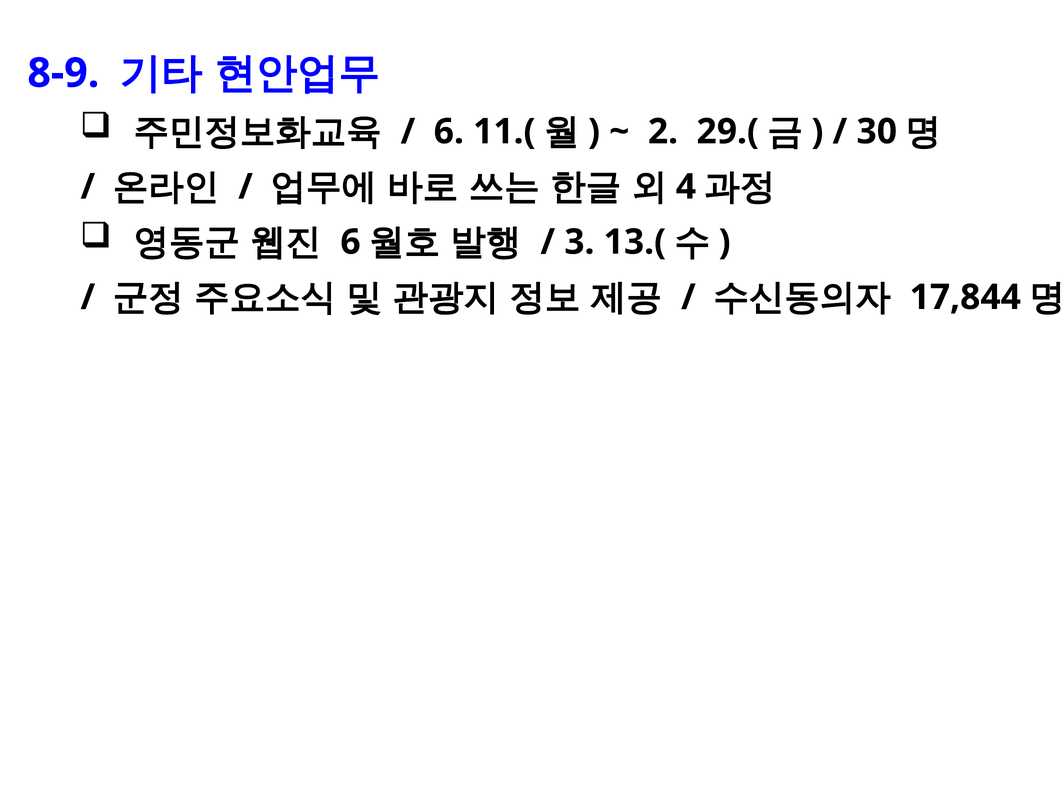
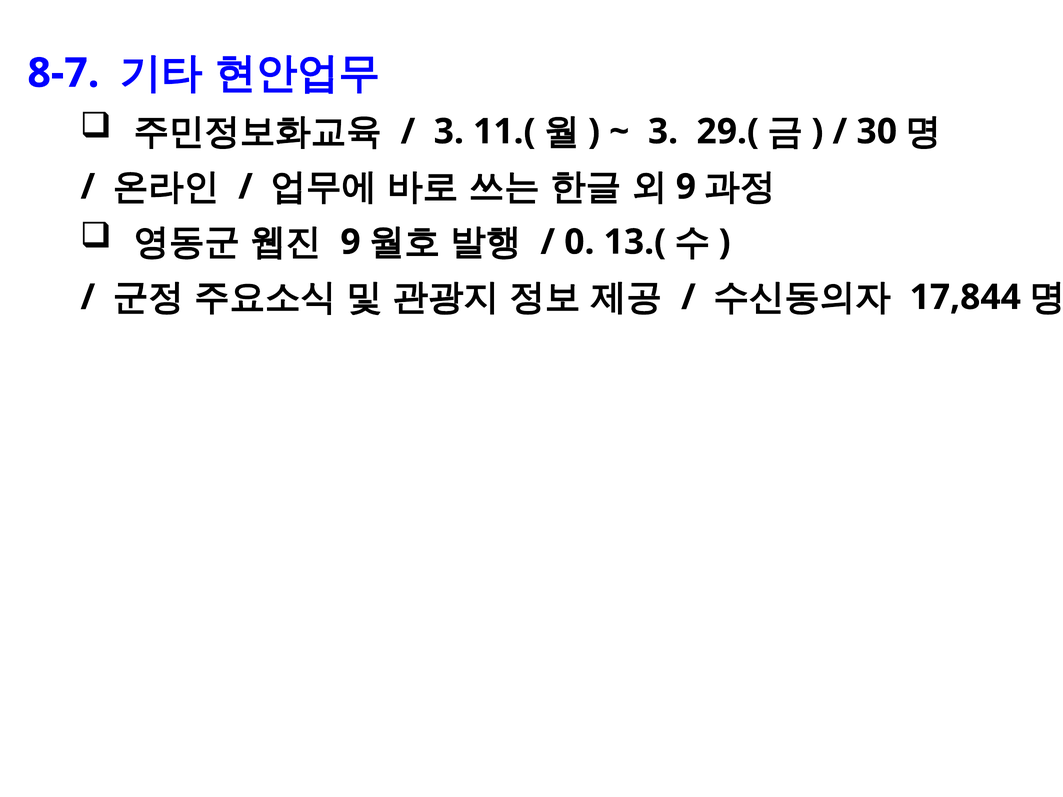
8-9: 8-9 -> 8-7
6 at (449, 132): 6 -> 3
2 at (663, 132): 2 -> 3
4 at (686, 187): 4 -> 9
6 at (351, 242): 6 -> 9
3: 3 -> 0
